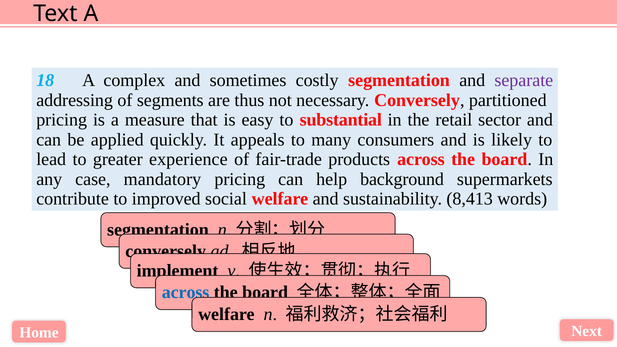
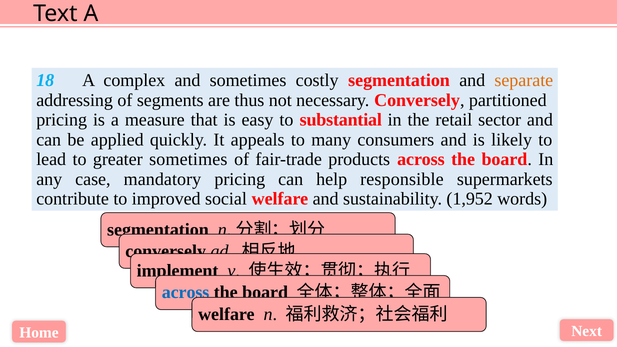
separate colour: purple -> orange
greater experience: experience -> sometimes
background: background -> responsible
8,413: 8,413 -> 1,952
